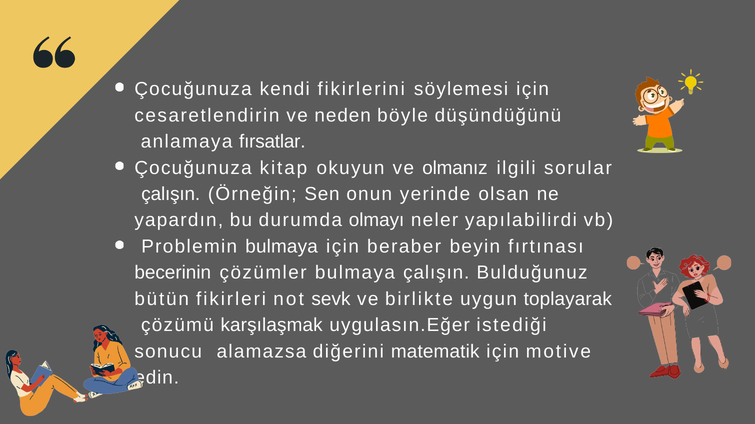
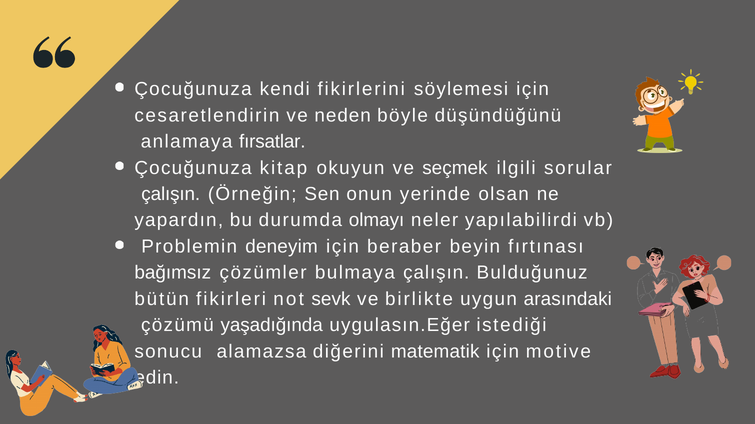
olmanız: olmanız -> seçmek
Problemin bulmaya: bulmaya -> deneyim
becerinin: becerinin -> bağımsız
toplayarak: toplayarak -> arasındaki
karşılaşmak: karşılaşmak -> yaşadığında
